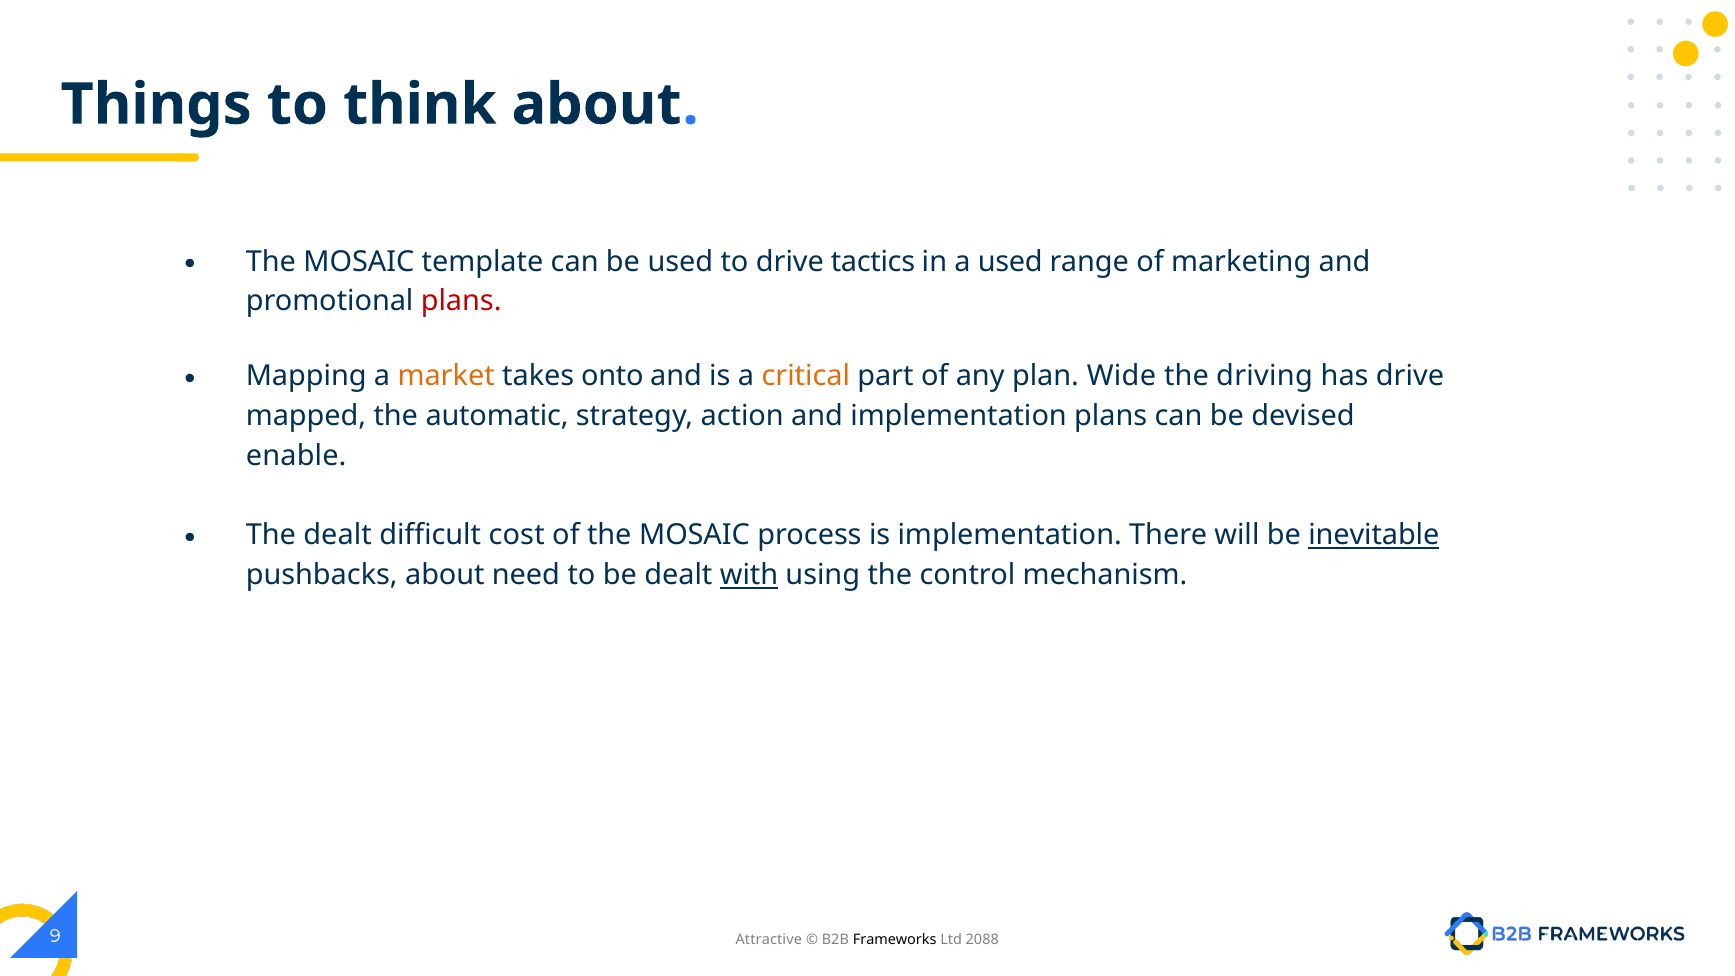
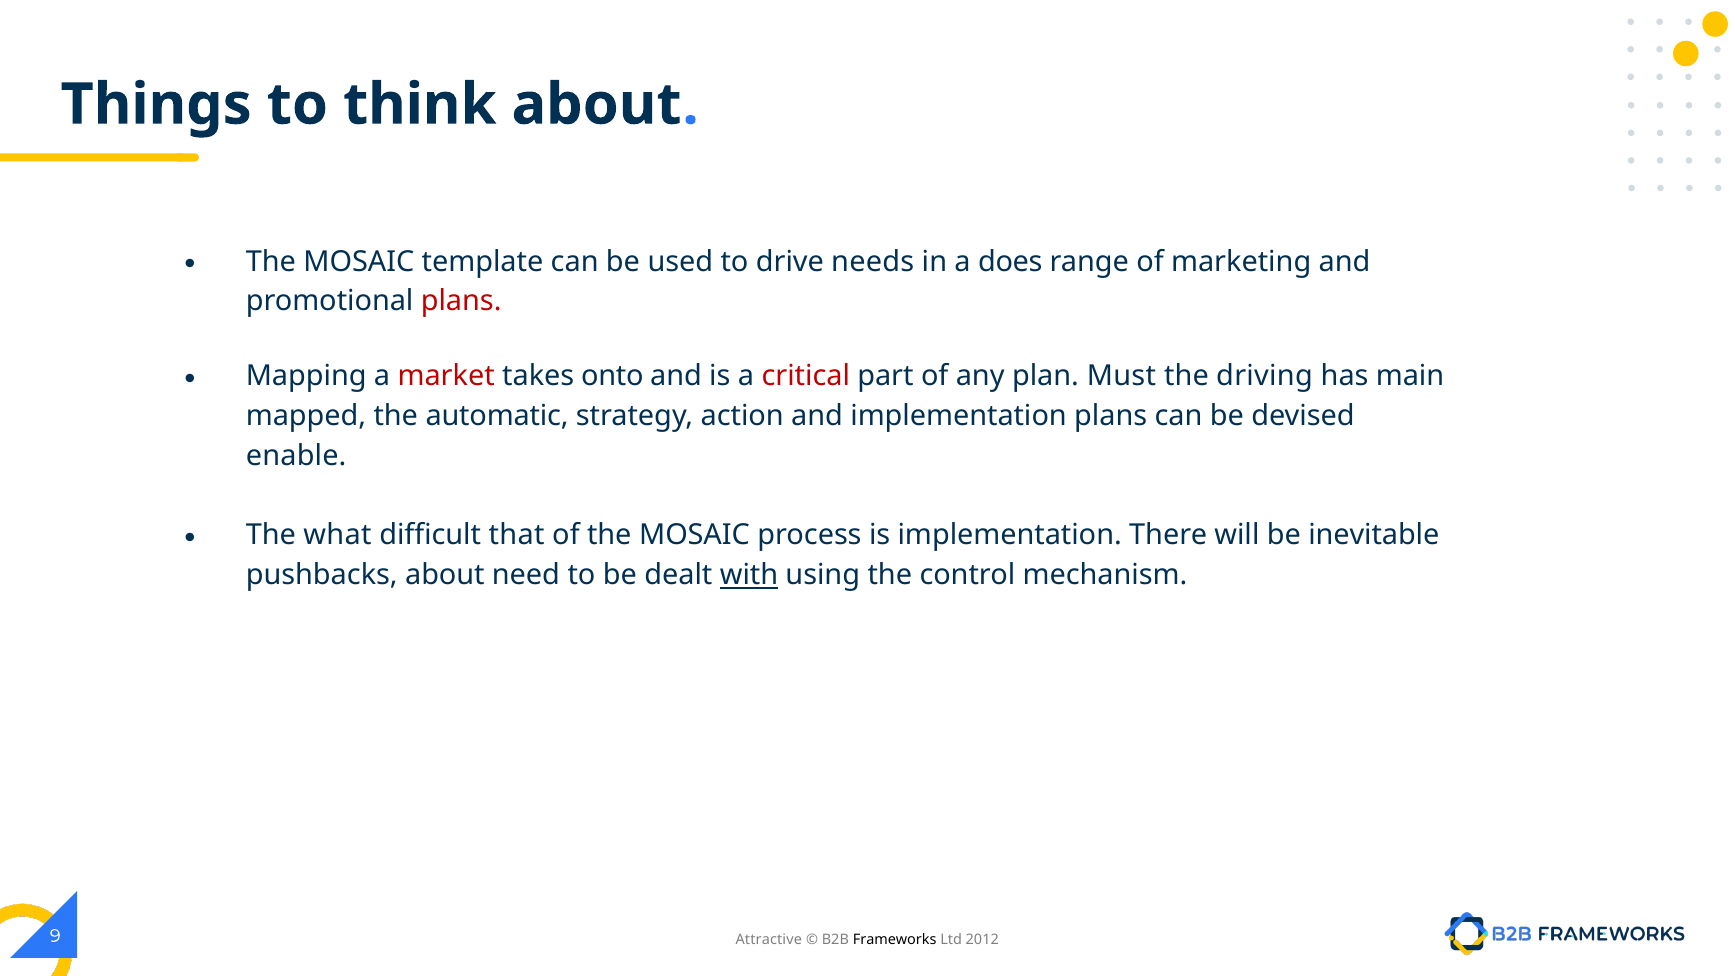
tactics: tactics -> needs
a used: used -> does
market colour: orange -> red
critical colour: orange -> red
Wide: Wide -> Must
has drive: drive -> main
The dealt: dealt -> what
cost: cost -> that
inevitable underline: present -> none
2088: 2088 -> 2012
